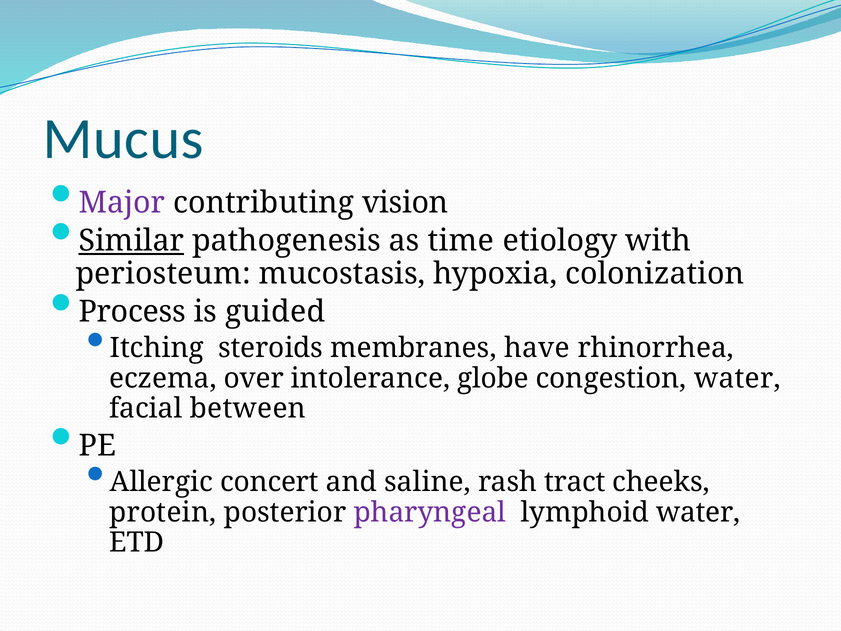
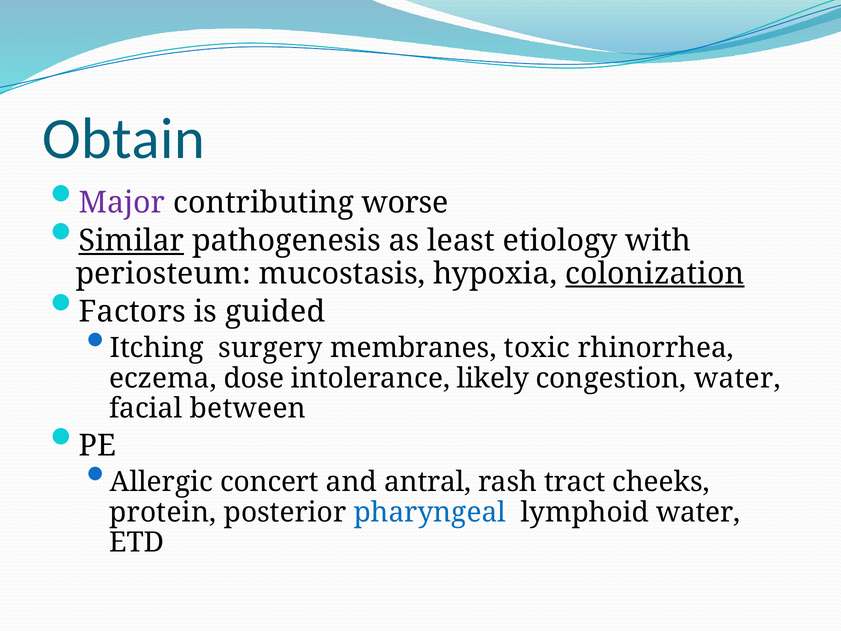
Mucus: Mucus -> Obtain
vision: vision -> worse
time: time -> least
colonization underline: none -> present
Process: Process -> Factors
steroids: steroids -> surgery
have: have -> toxic
over: over -> dose
globe: globe -> likely
saline: saline -> antral
pharyngeal colour: purple -> blue
